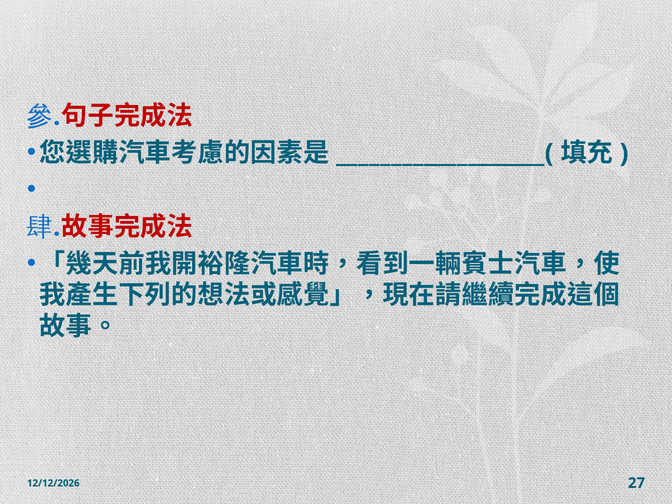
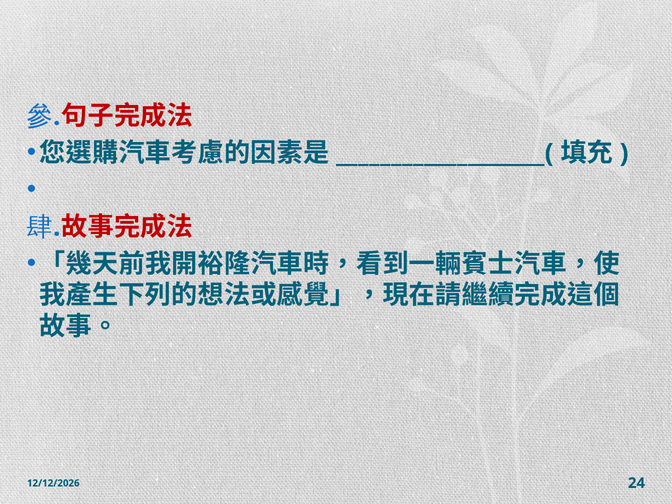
27: 27 -> 24
